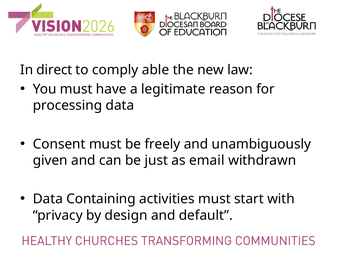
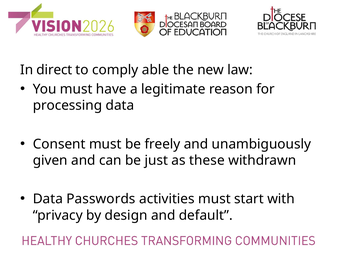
email: email -> these
Containing: Containing -> Passwords
